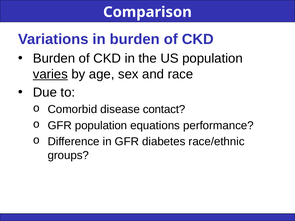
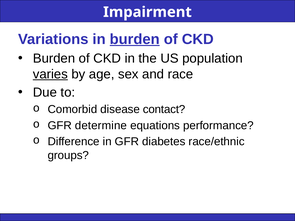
Comparison: Comparison -> Impairment
burden at (135, 39) underline: none -> present
GFR population: population -> determine
